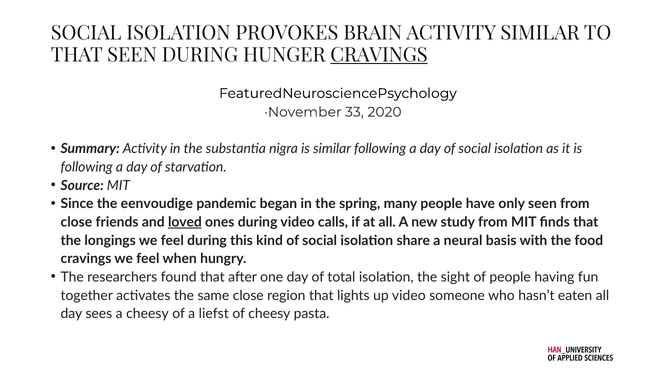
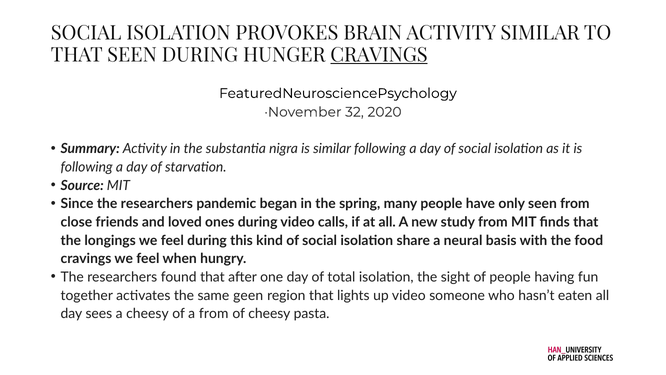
33: 33 -> 32
Since the eenvoudige: eenvoudige -> researchers
loved underline: present -> none
same close: close -> geen
a liefst: liefst -> from
